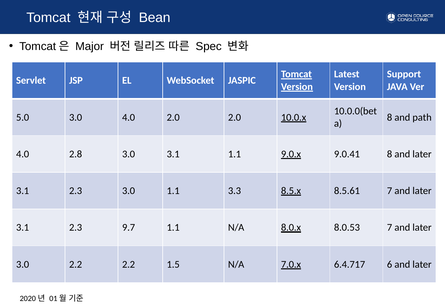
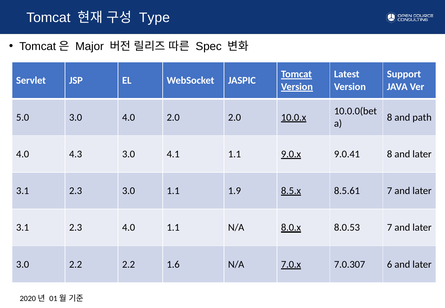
Bean: Bean -> Type
2.8: 2.8 -> 4.3
3.0 3.1: 3.1 -> 4.1
3.3: 3.3 -> 1.9
2.3 9.7: 9.7 -> 4.0
1.5: 1.5 -> 1.6
6.4.717: 6.4.717 -> 7.0.307
